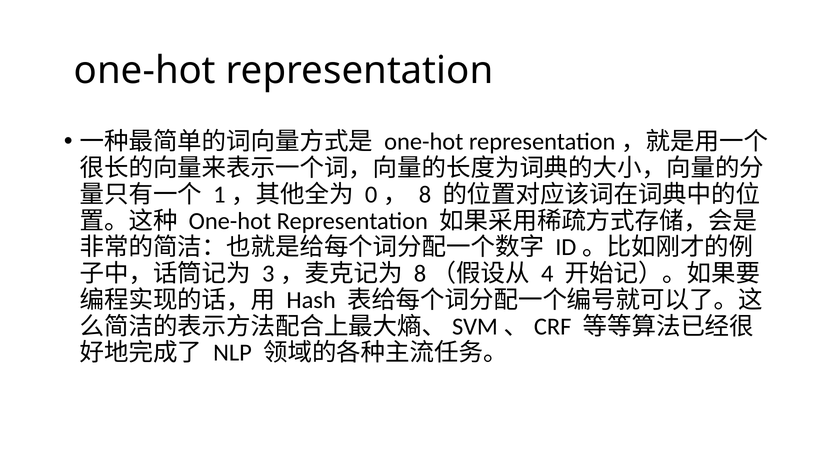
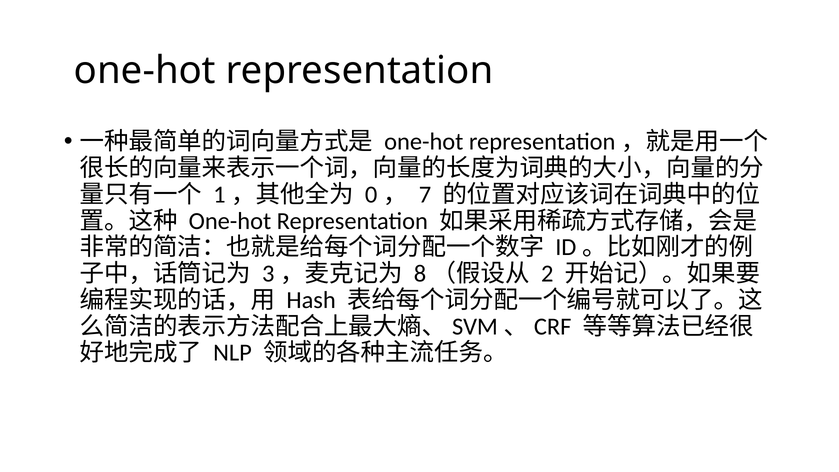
8: 8 -> 7
4: 4 -> 2
